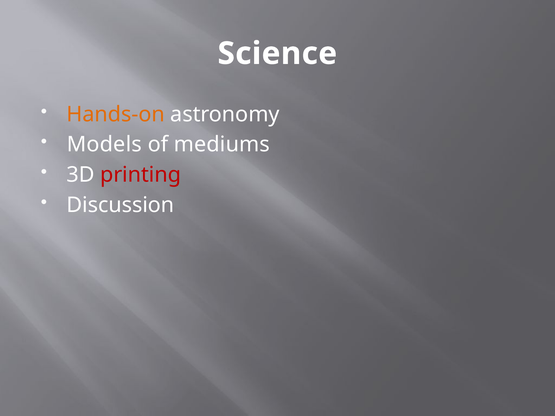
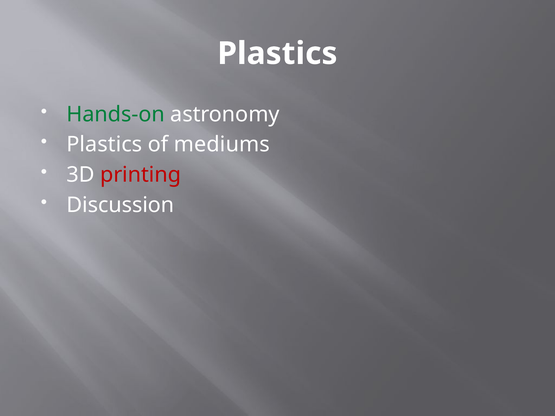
Science at (277, 54): Science -> Plastics
Hands-on colour: orange -> green
Models at (104, 145): Models -> Plastics
